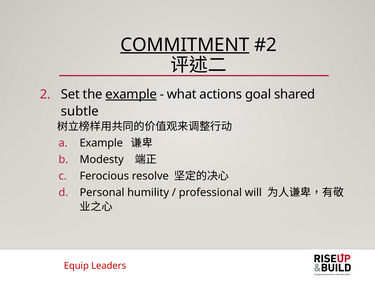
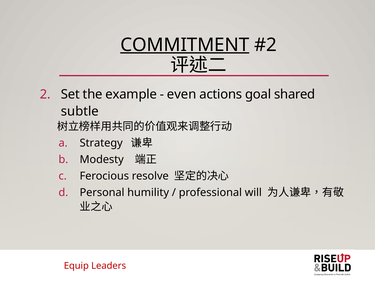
example at (131, 95) underline: present -> none
what: what -> even
Example at (101, 143): Example -> Strategy
